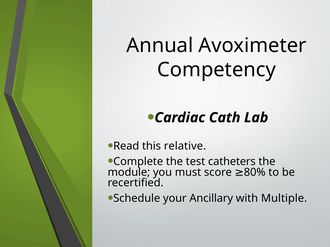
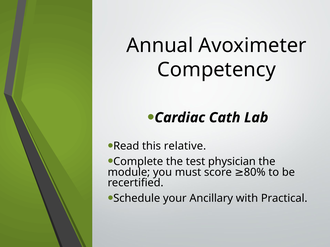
catheters: catheters -> physician
Multiple: Multiple -> Practical
